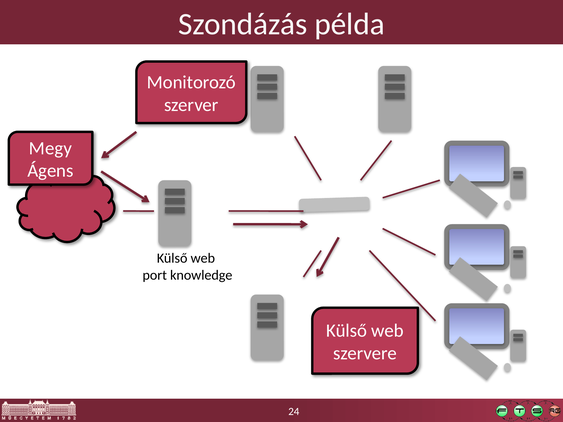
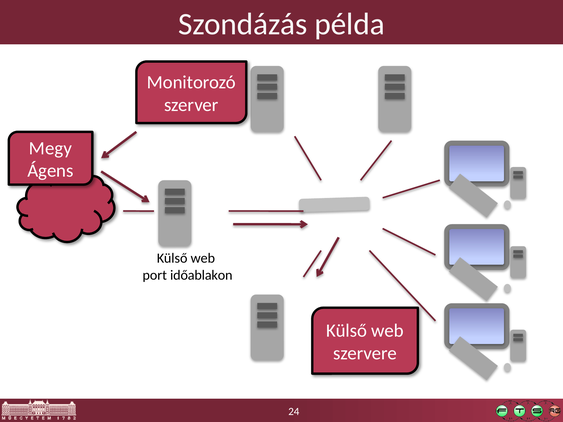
knowledge: knowledge -> időablakon
